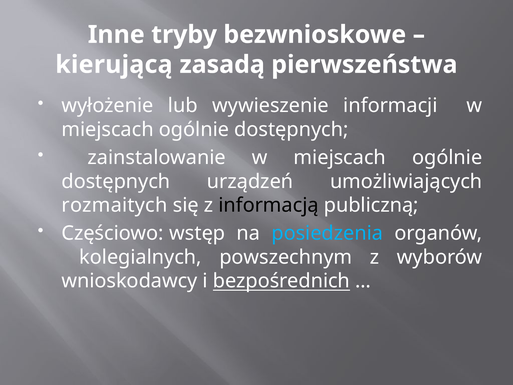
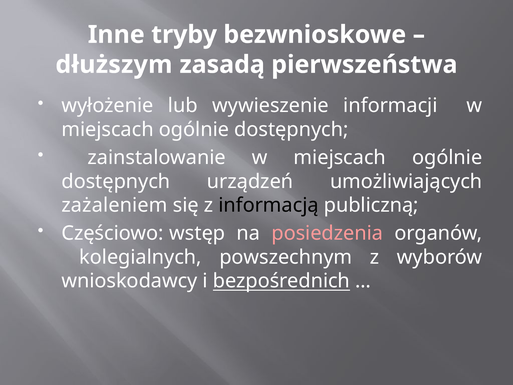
kierującą: kierującą -> dłuższym
rozmaitych: rozmaitych -> zażaleniem
posiedzenia colour: light blue -> pink
